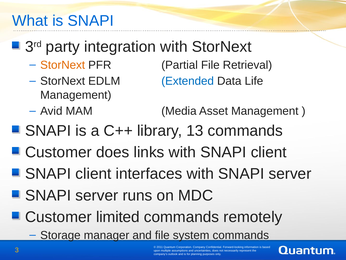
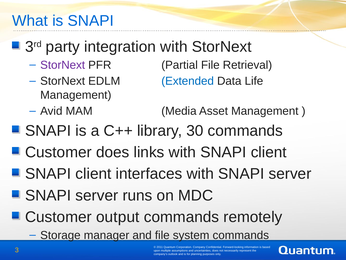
StorNext at (63, 65) colour: orange -> purple
13: 13 -> 30
limited: limited -> output
